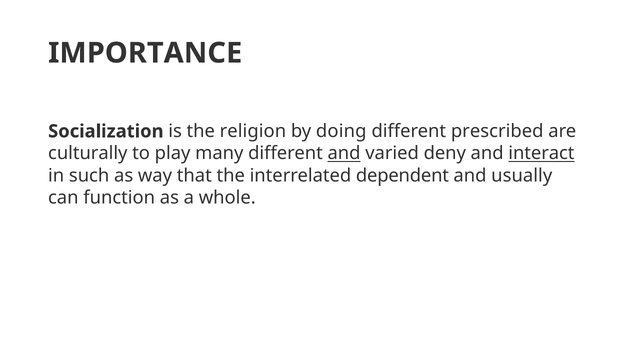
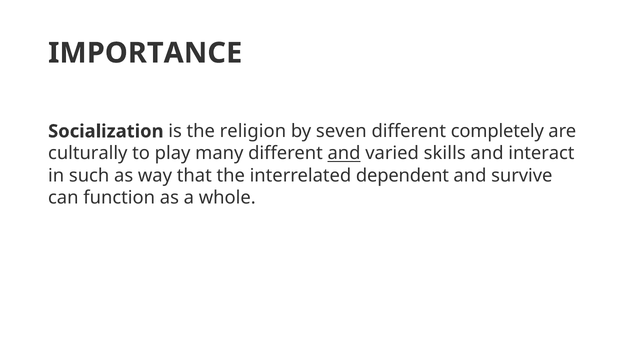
doing: doing -> seven
prescribed: prescribed -> completely
deny: deny -> skills
interact underline: present -> none
usually: usually -> survive
